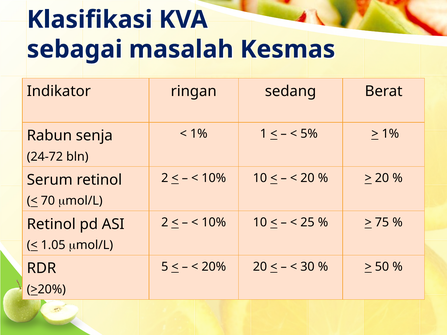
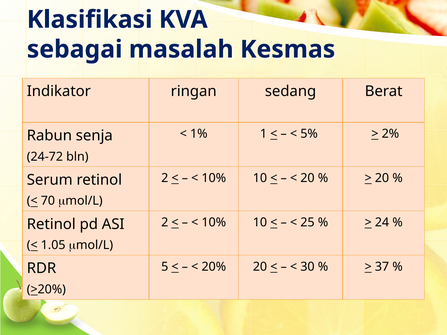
1% at (390, 134): 1% -> 2%
75: 75 -> 24
50: 50 -> 37
